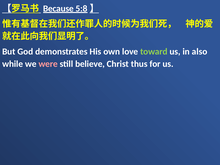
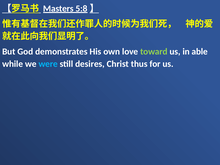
Because: Because -> Masters
also: also -> able
were colour: pink -> light blue
believe: believe -> desires
